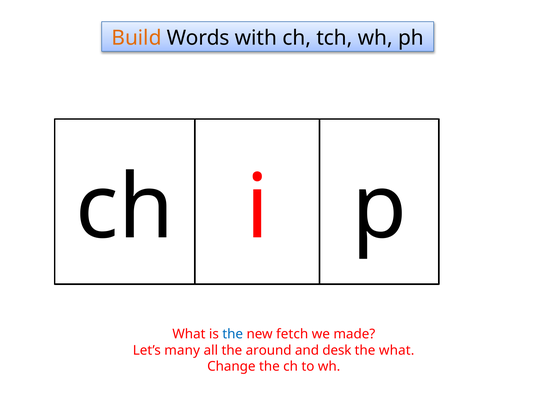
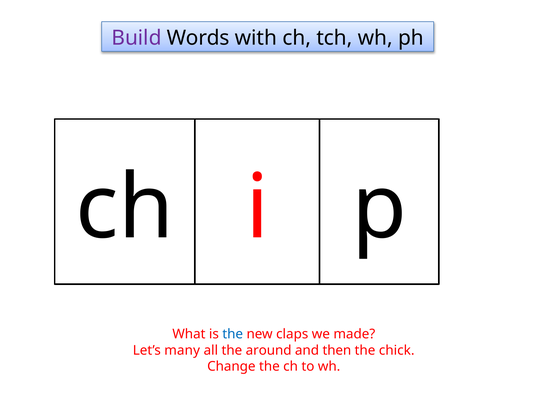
Build colour: orange -> purple
fetch: fetch -> claps
desk: desk -> then
the what: what -> chick
